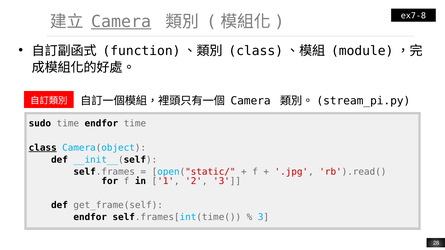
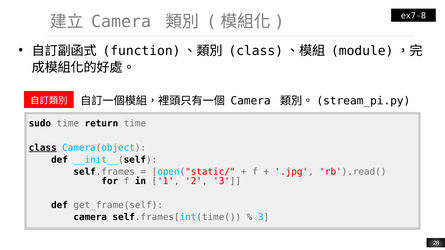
Camera at (121, 22) underline: present -> none
time endfor: endfor -> return
endfor at (90, 217): endfor -> camera
